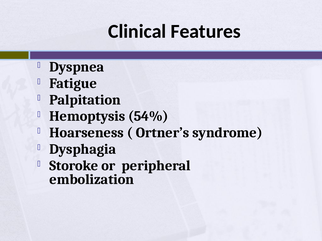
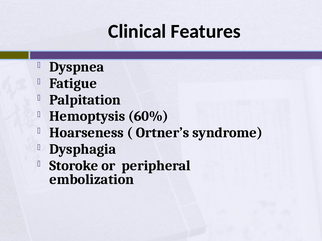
54%: 54% -> 60%
